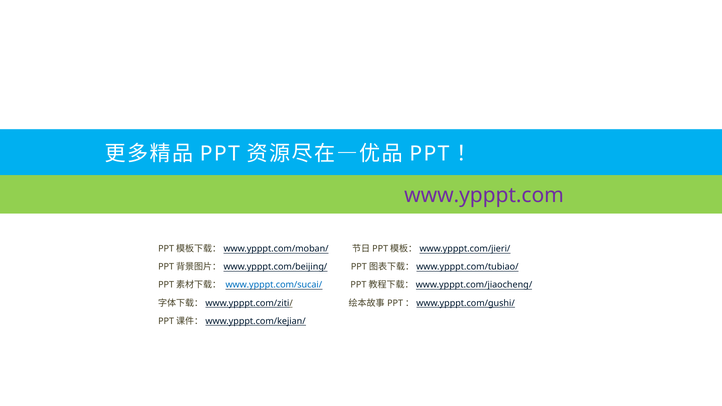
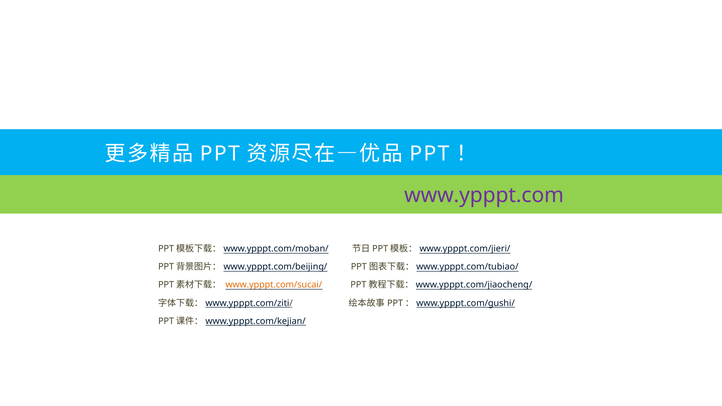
www.ypppt.com/sucai/ colour: blue -> orange
